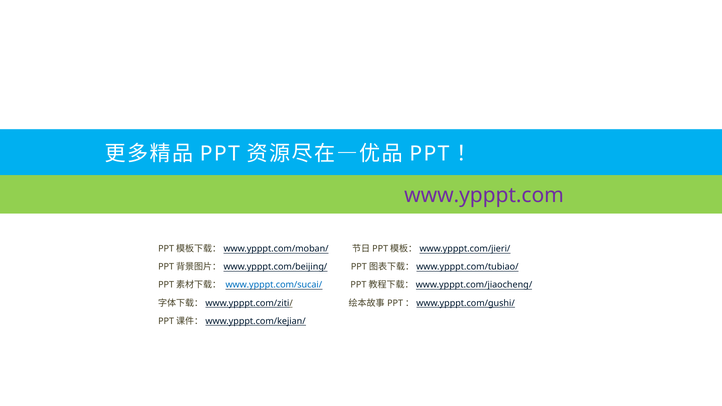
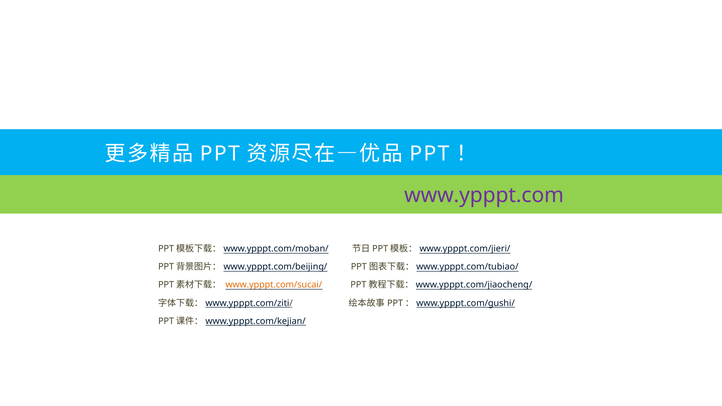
www.ypppt.com/sucai/ colour: blue -> orange
